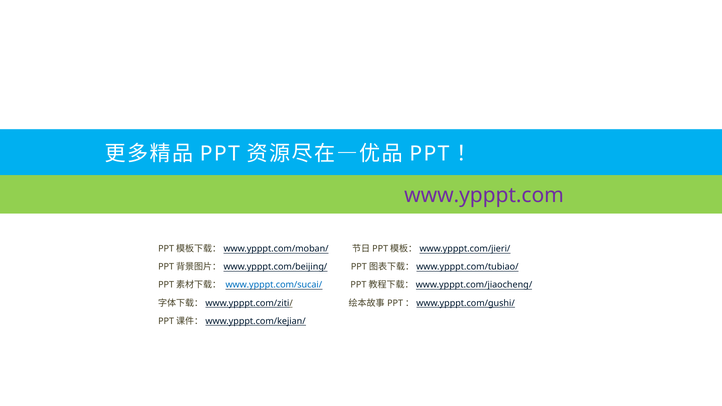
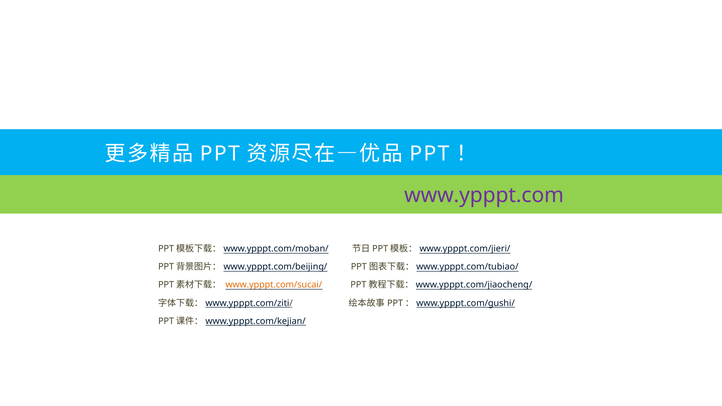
www.ypppt.com/sucai/ colour: blue -> orange
